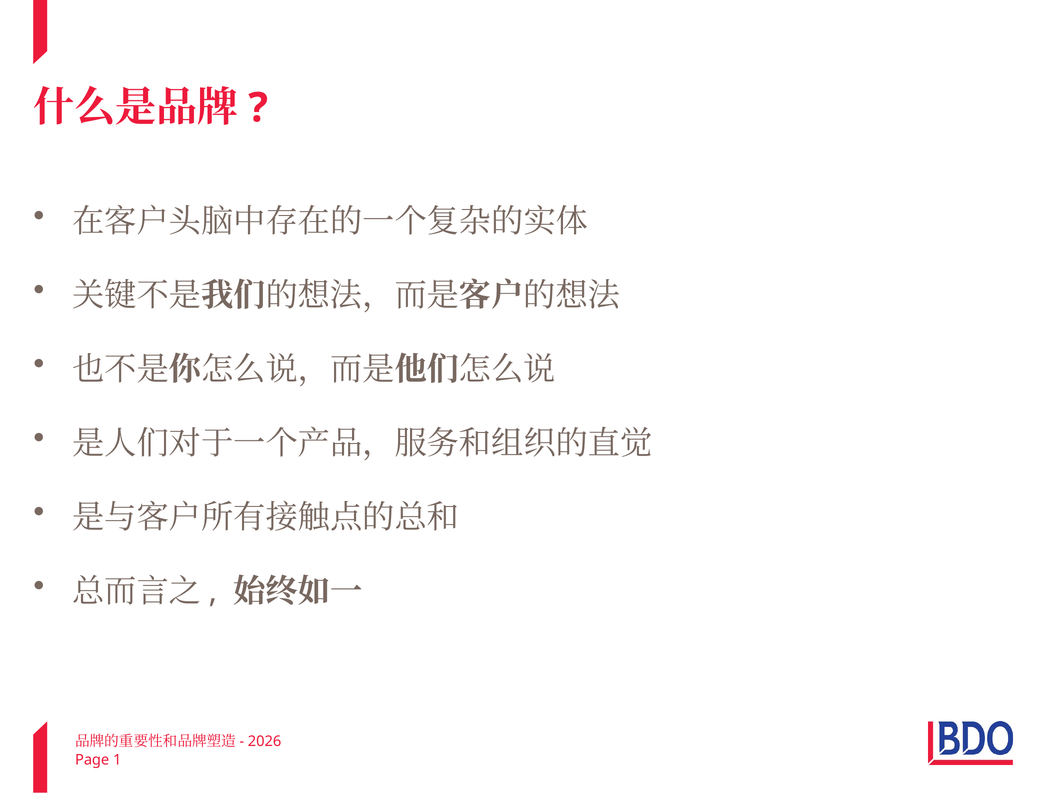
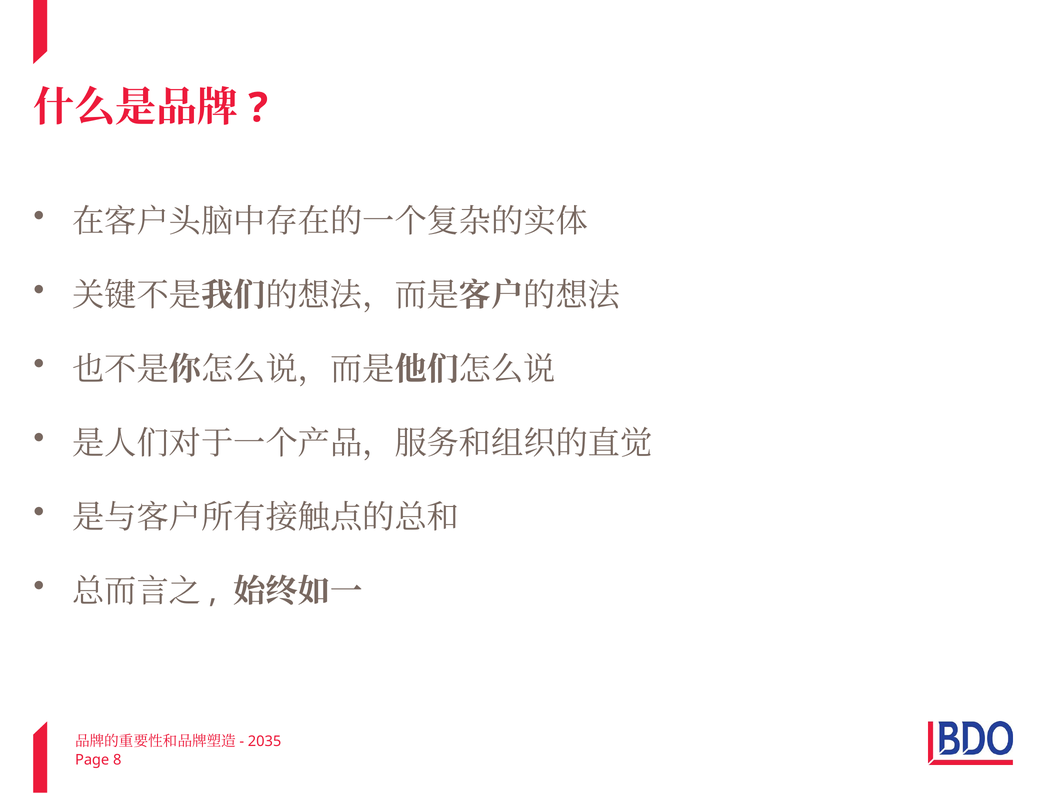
2026: 2026 -> 2035
1: 1 -> 8
